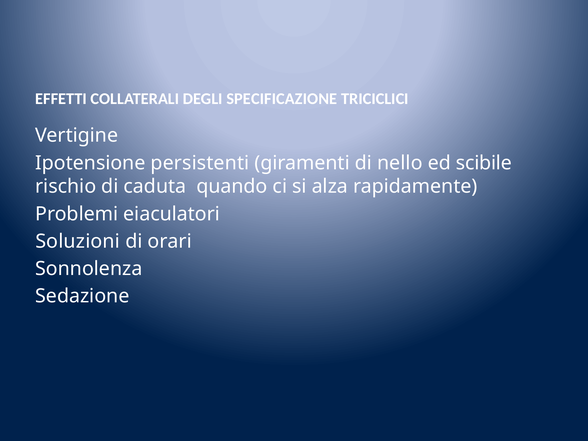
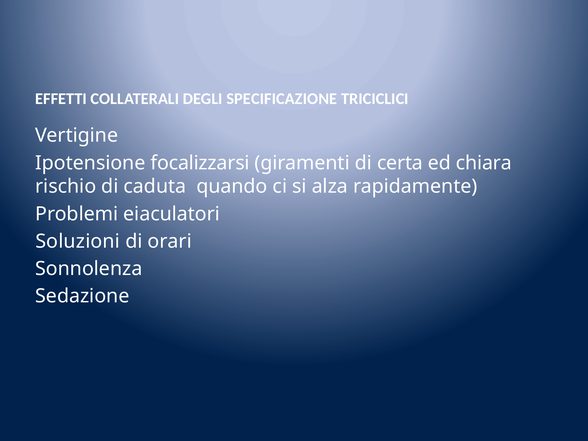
persistenti: persistenti -> focalizzarsi
nello: nello -> certa
scibile: scibile -> chiara
